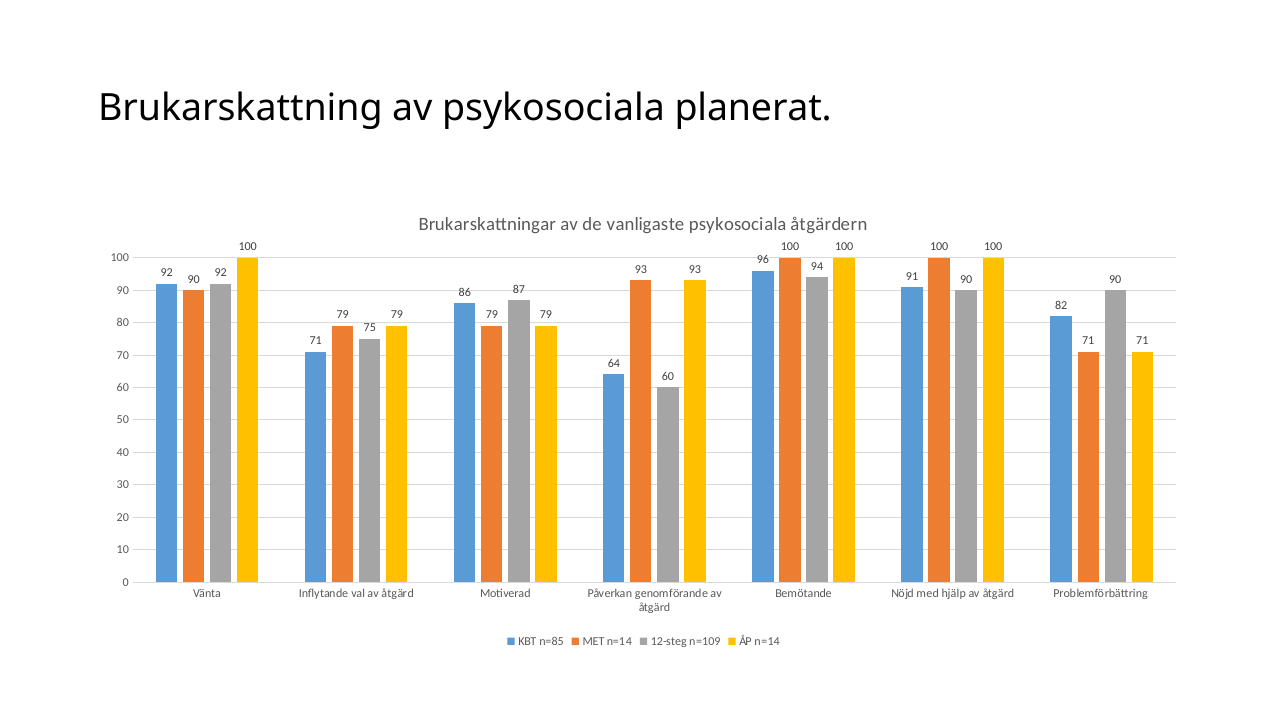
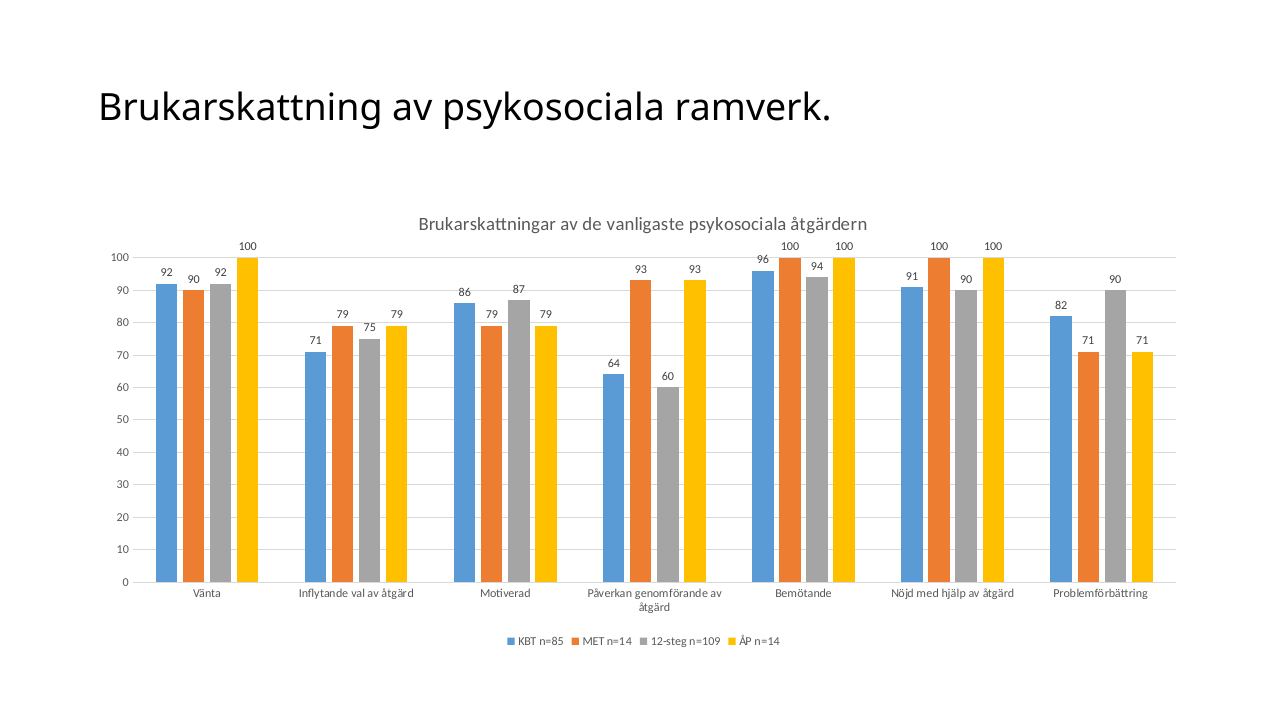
planerat: planerat -> ramverk
